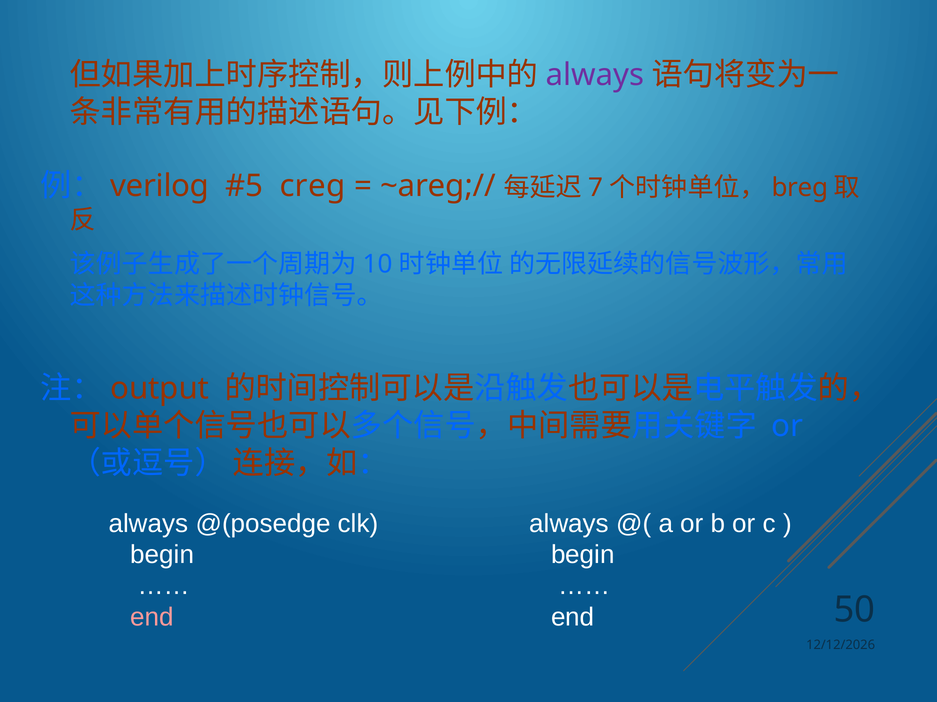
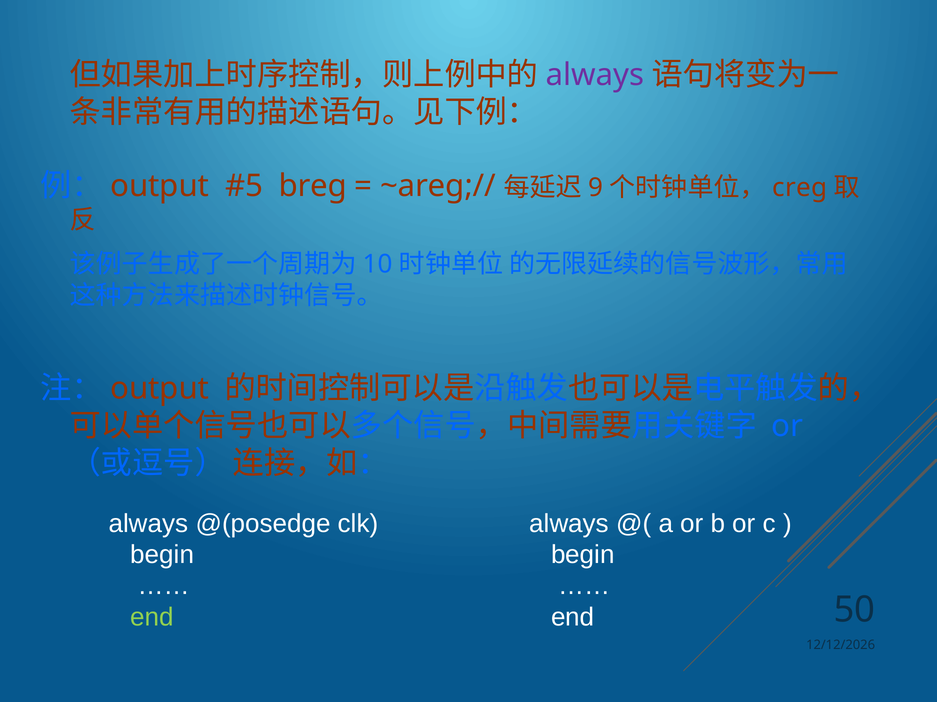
verilog at (160, 186): verilog -> output
creg: creg -> breg
7: 7 -> 9
breg: breg -> creg
end at (152, 618) colour: pink -> light green
